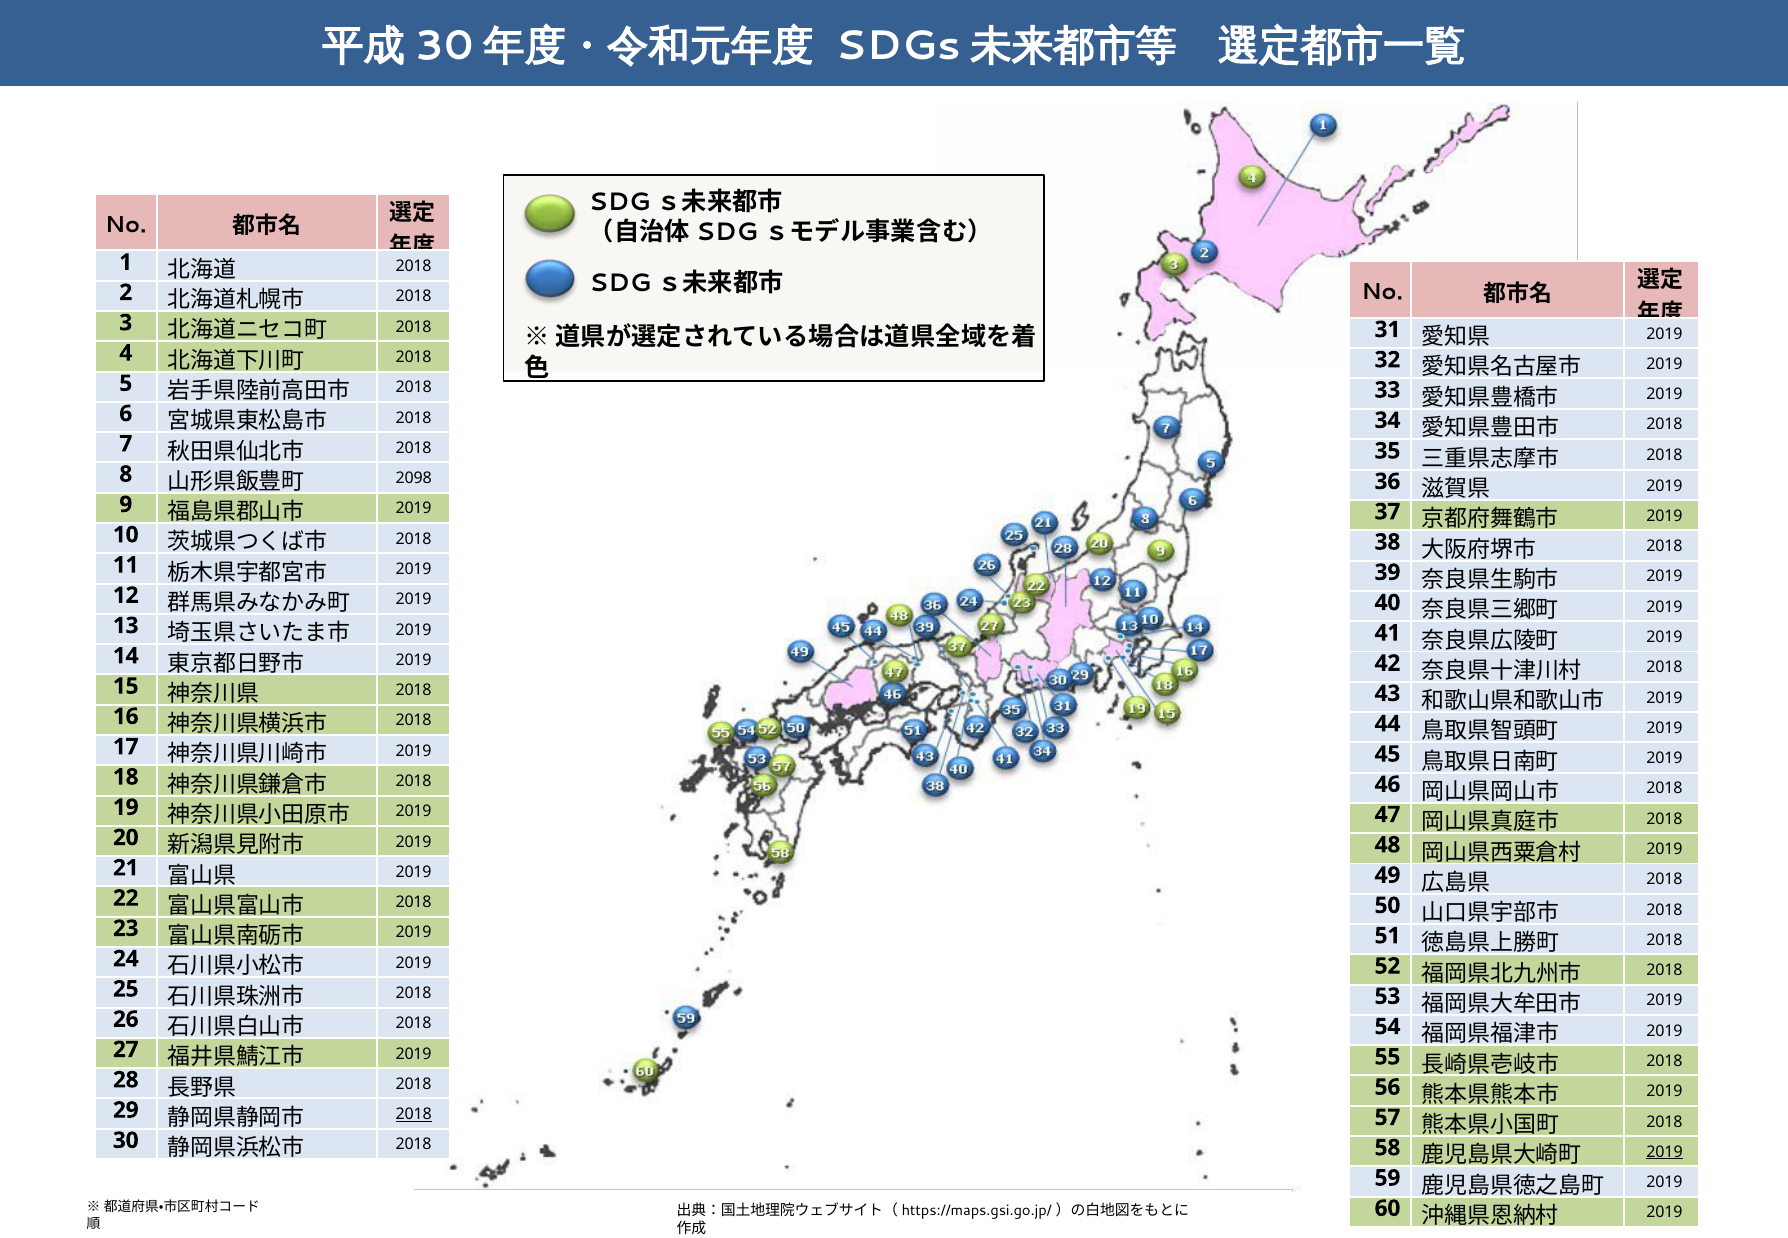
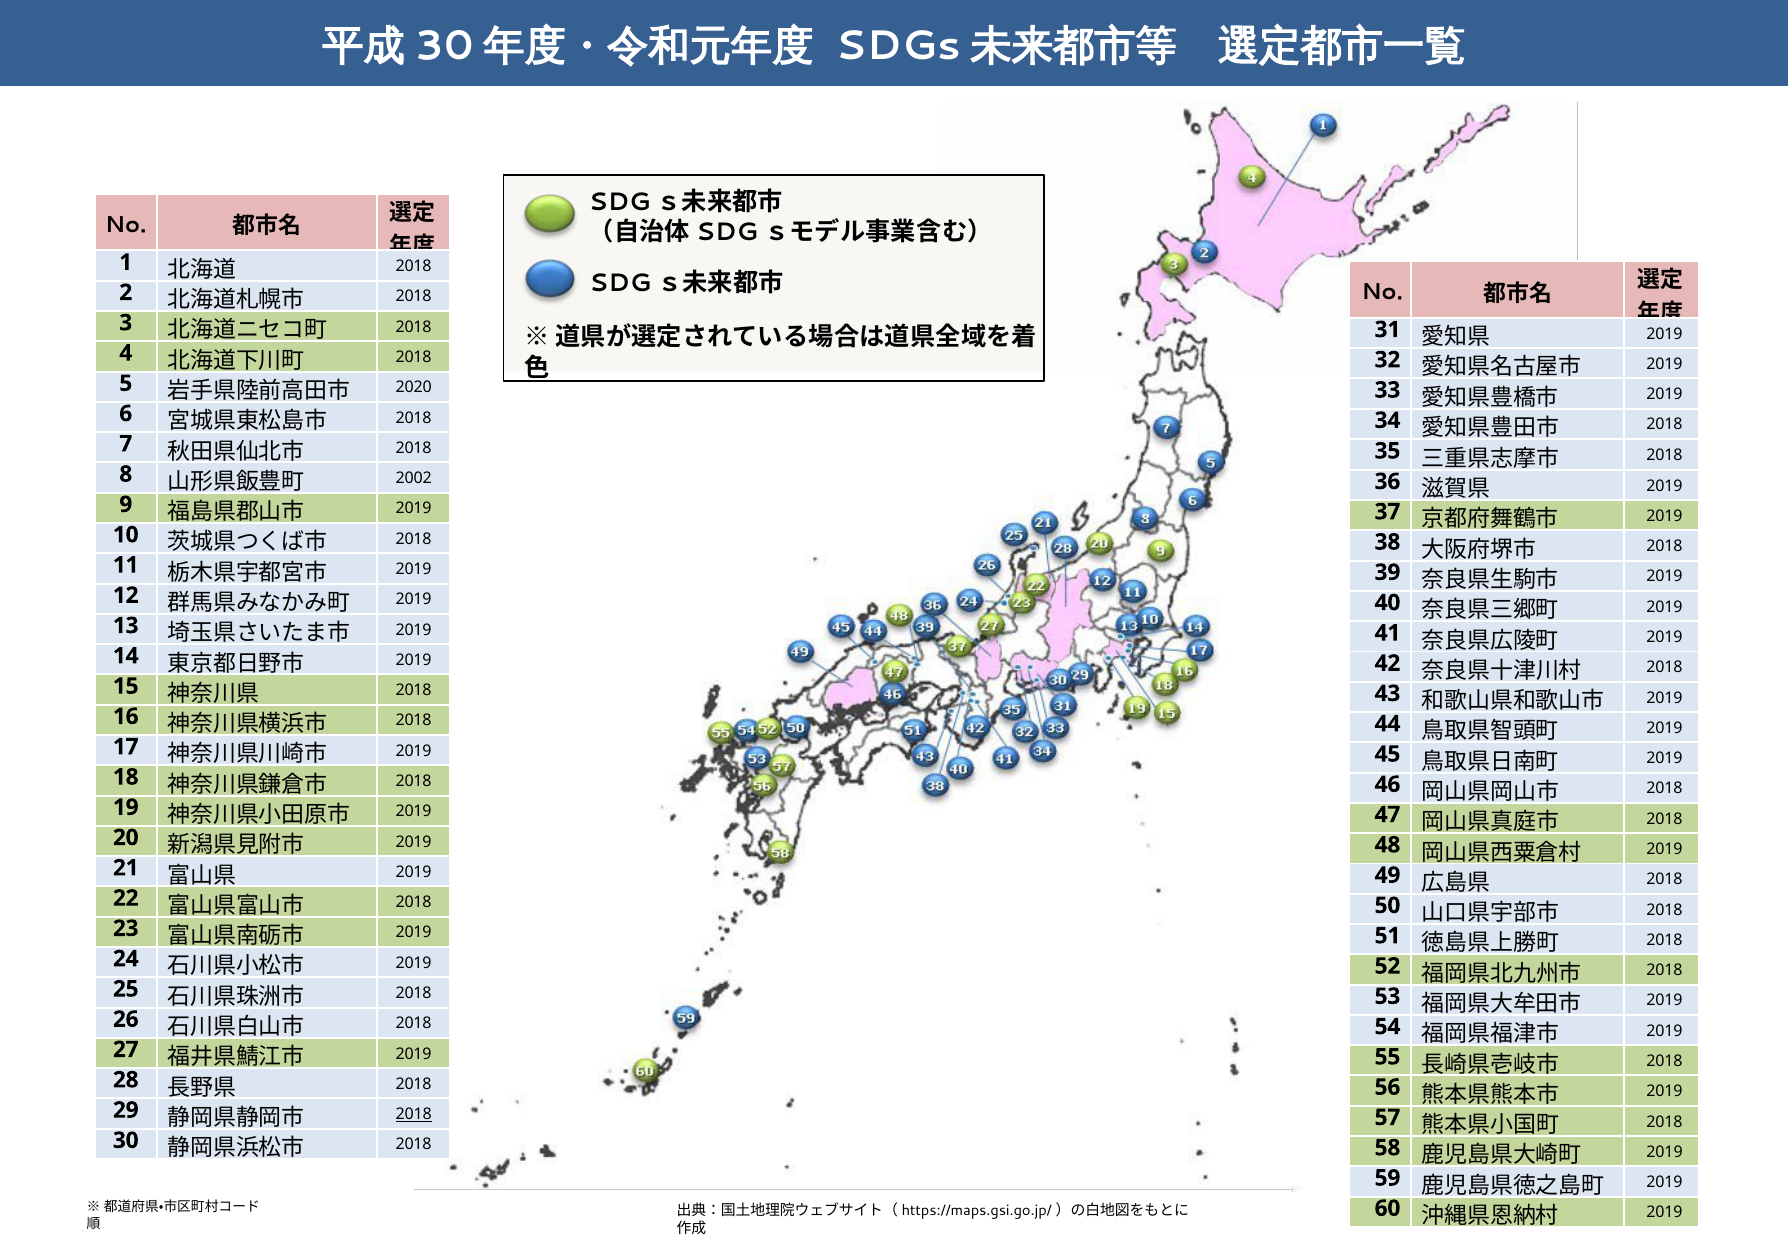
2018 at (414, 387): 2018 -> 2020
2098: 2098 -> 2002
2019 at (1665, 1152) underline: present -> none
